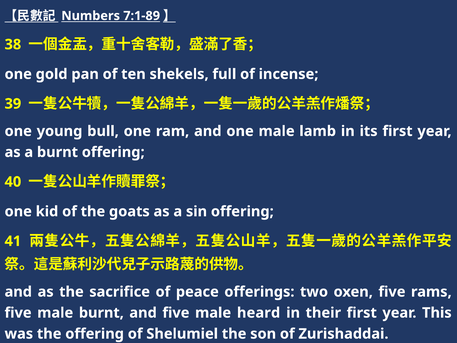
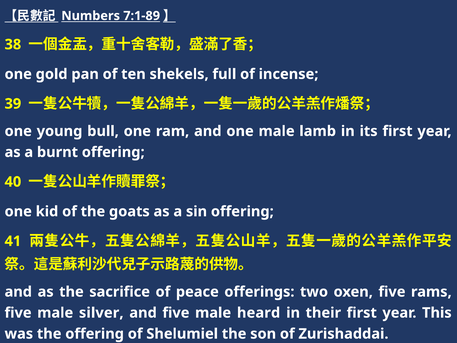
male burnt: burnt -> silver
